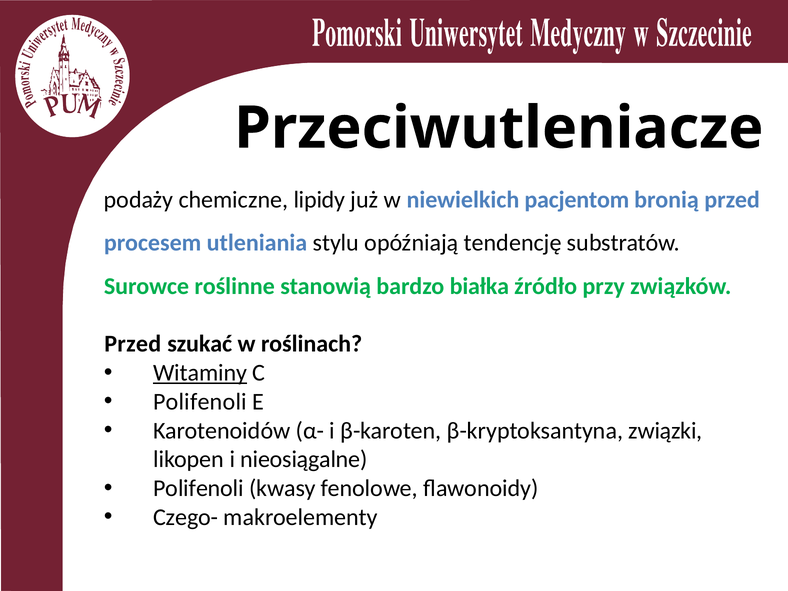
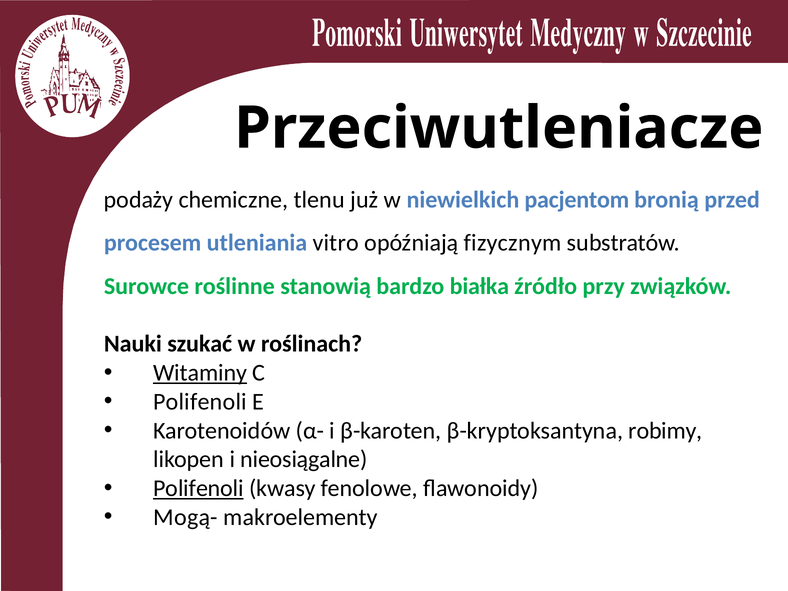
lipidy: lipidy -> tlenu
stylu: stylu -> vitro
tendencję: tendencję -> fizycznym
Przed at (133, 344): Przed -> Nauki
związki: związki -> robimy
Polifenoli at (198, 488) underline: none -> present
Czego-: Czego- -> Mogą-
